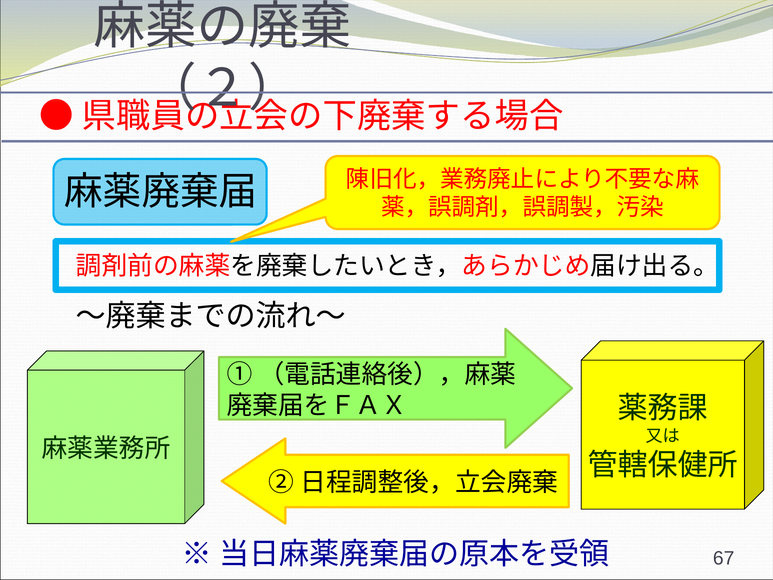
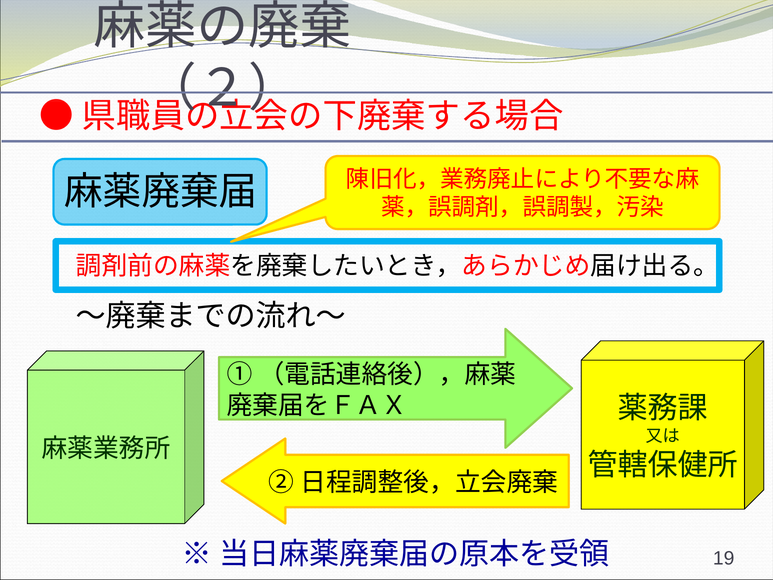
67: 67 -> 19
